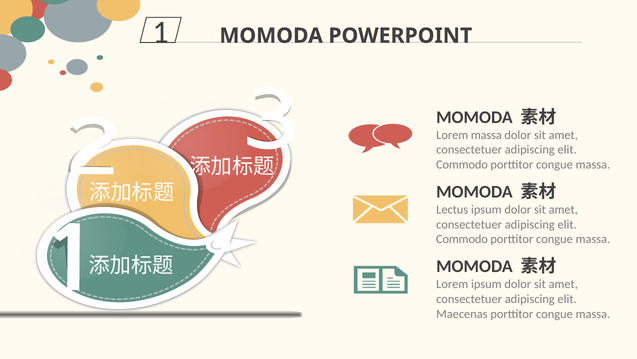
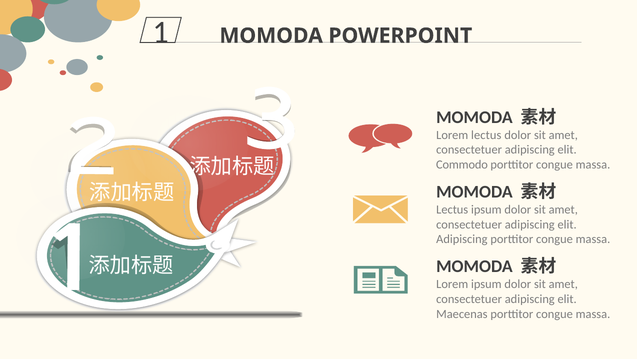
Lorem massa: massa -> lectus
Commodo at (462, 239): Commodo -> Adipiscing
